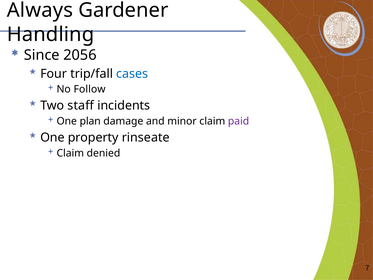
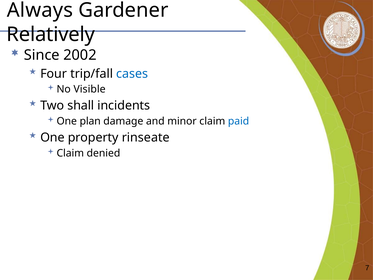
Handling: Handling -> Relatively
2056: 2056 -> 2002
Follow: Follow -> Visible
staff: staff -> shall
paid colour: purple -> blue
